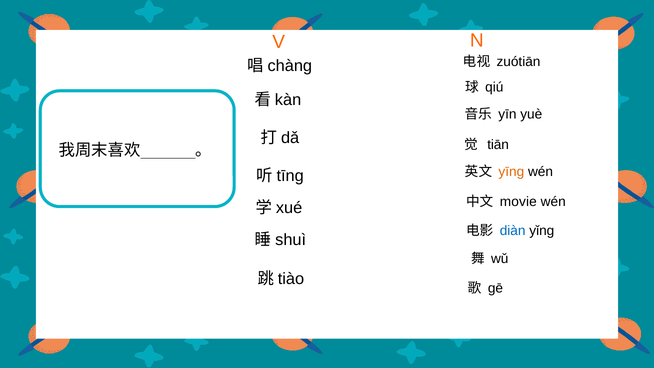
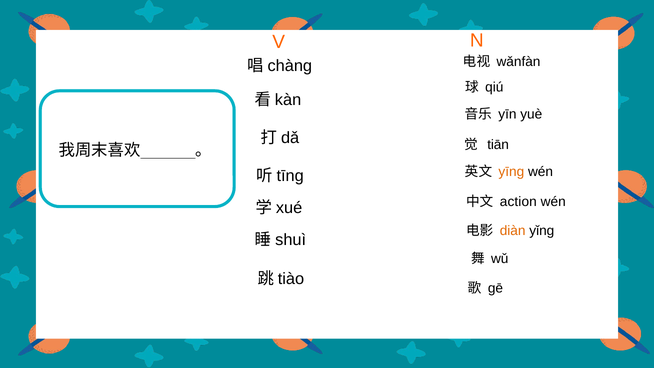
zuótiān: zuótiān -> wǎnfàn
movie: movie -> action
diàn colour: blue -> orange
